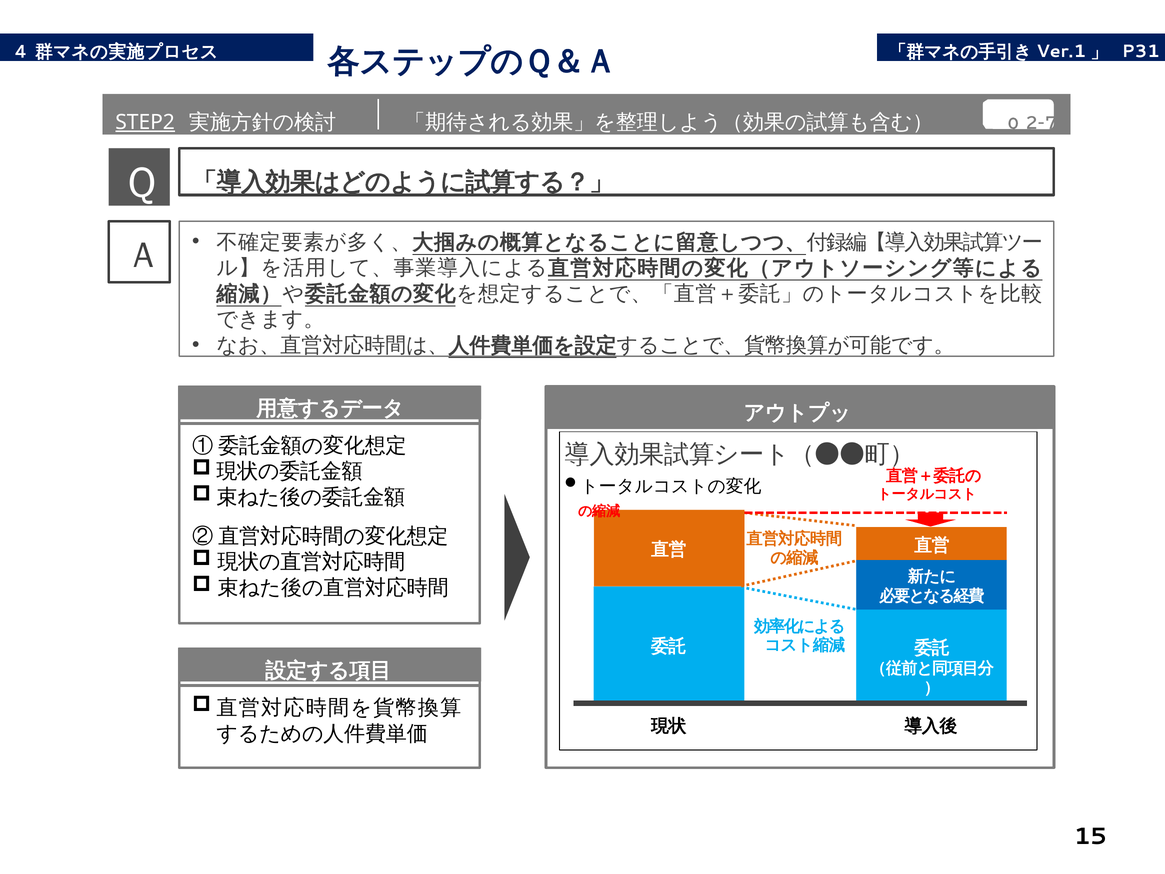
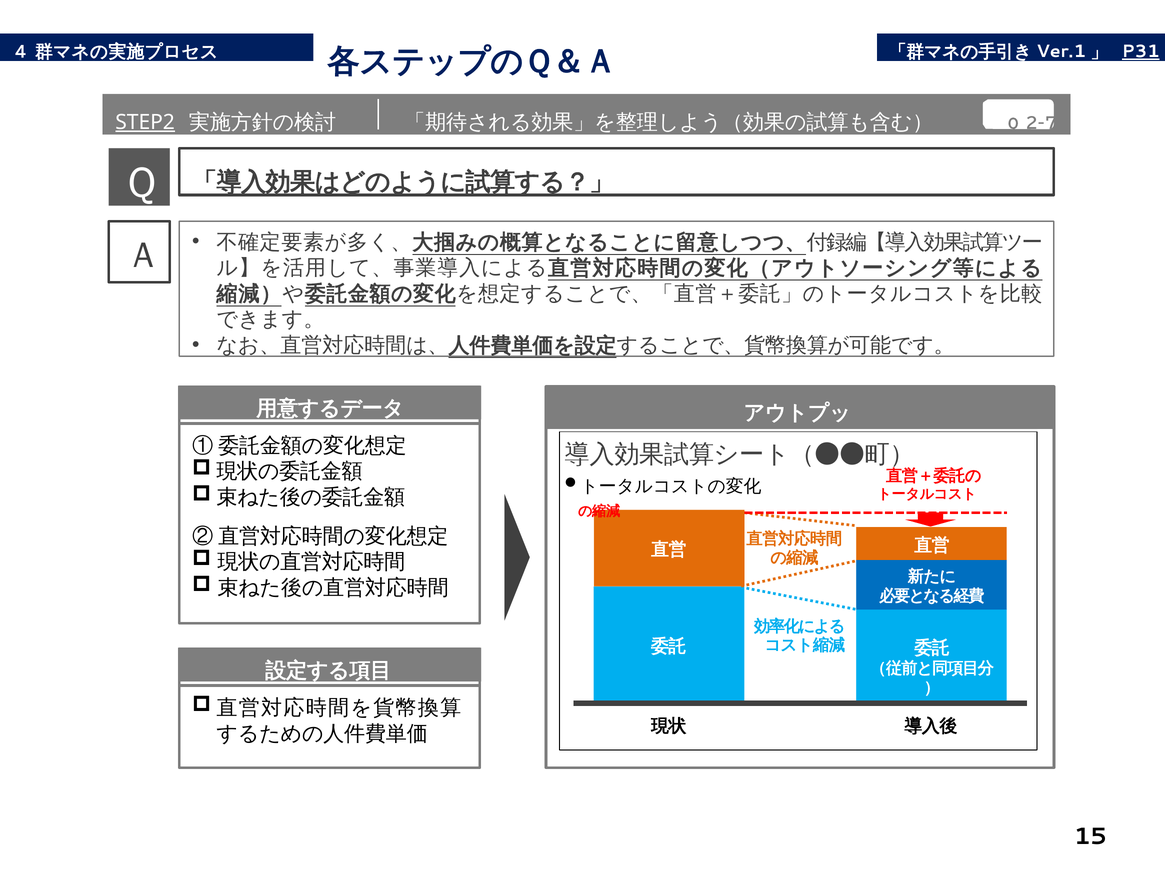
P31 underline: none -> present
